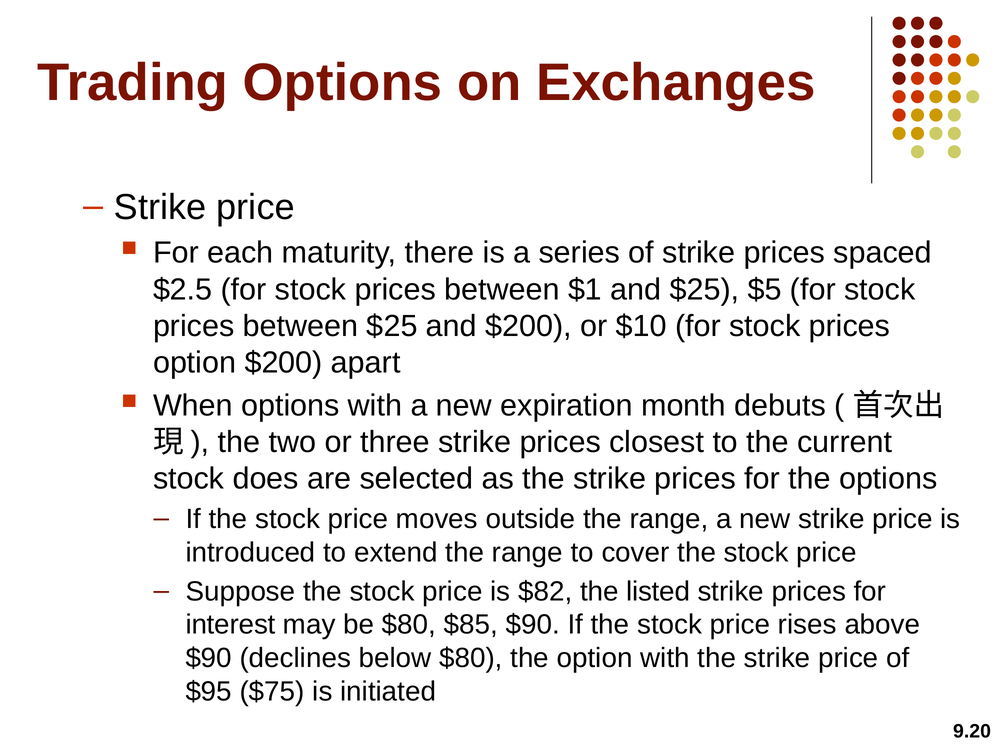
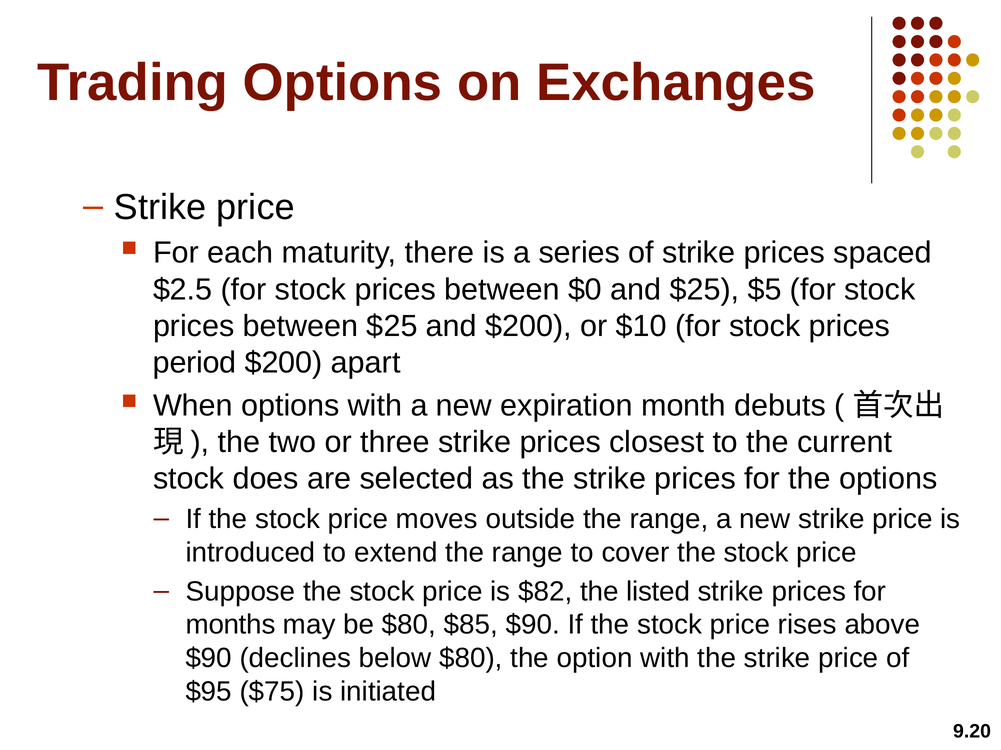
$1: $1 -> $0
option at (195, 363): option -> period
interest: interest -> months
